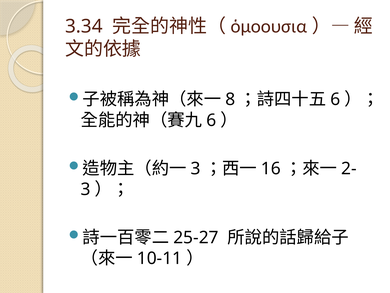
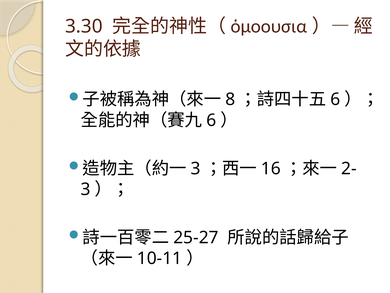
3.34: 3.34 -> 3.30
